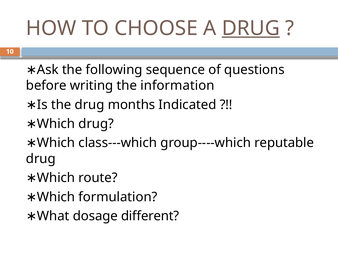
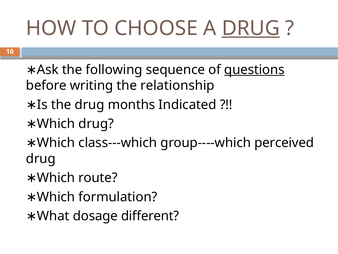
questions underline: none -> present
information: information -> relationship
reputable: reputable -> perceived
